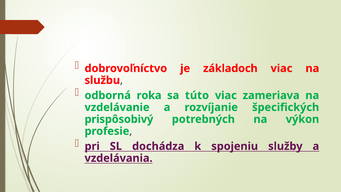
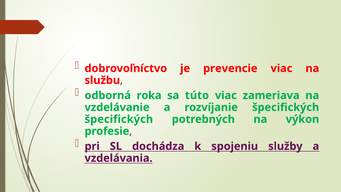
základoch: základoch -> prevencie
prispôsobivý at (119, 119): prispôsobivý -> špecifických
